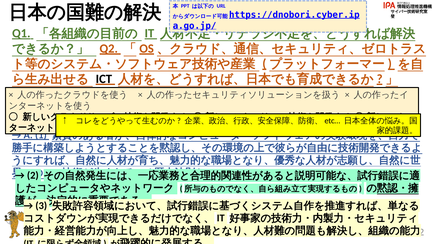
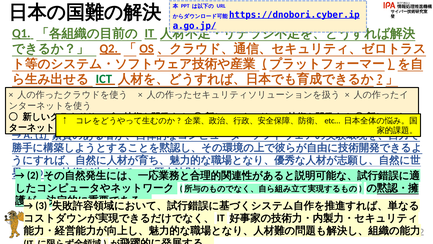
ICT colour: black -> green
